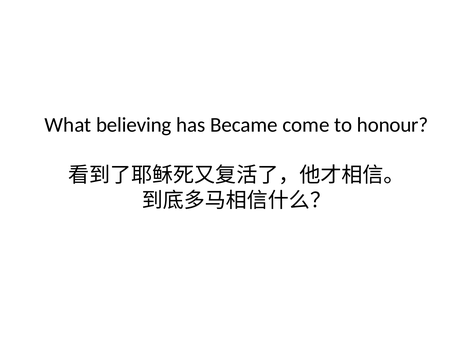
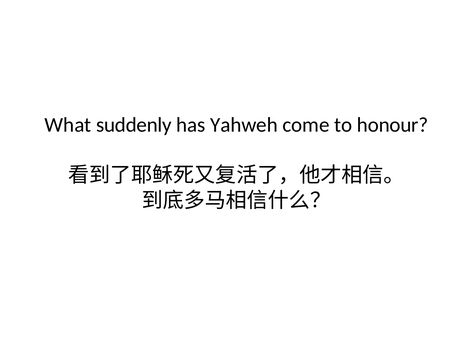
believing: believing -> suddenly
Became: Became -> Yahweh
